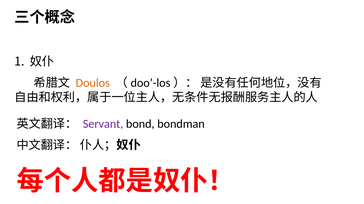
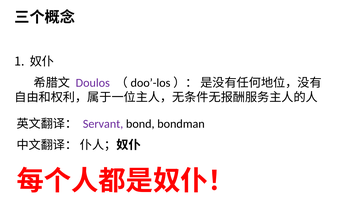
Doulos colour: orange -> purple
